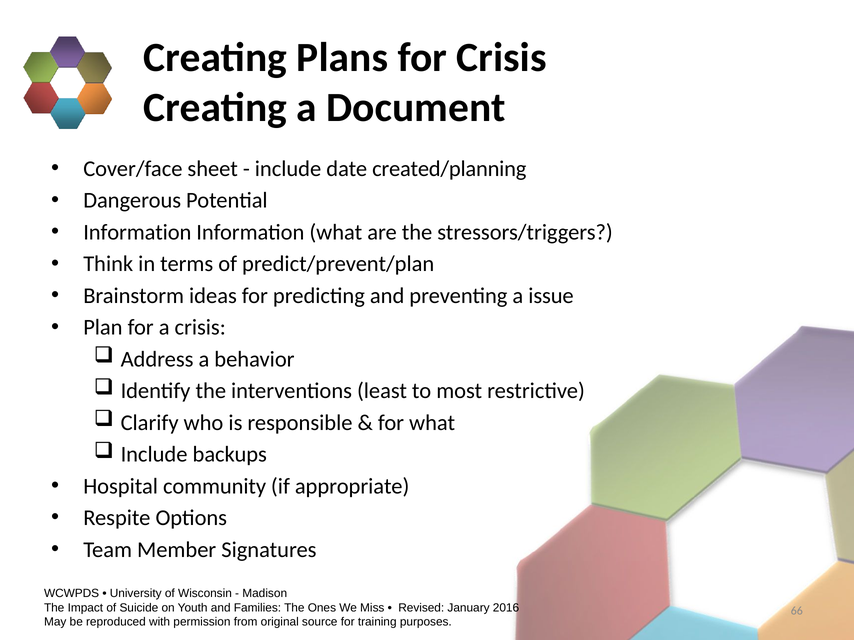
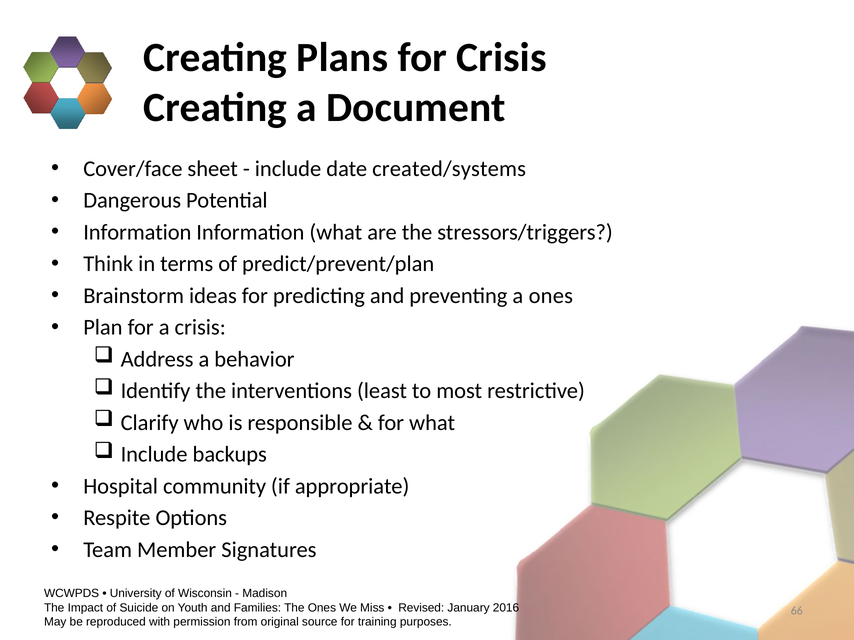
created/planning: created/planning -> created/systems
a issue: issue -> ones
